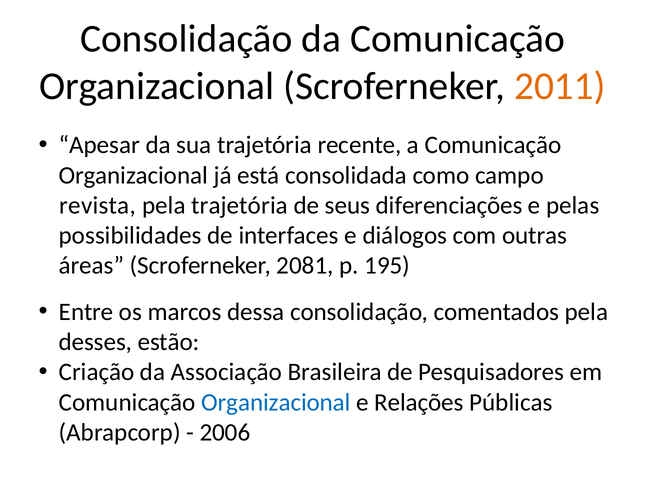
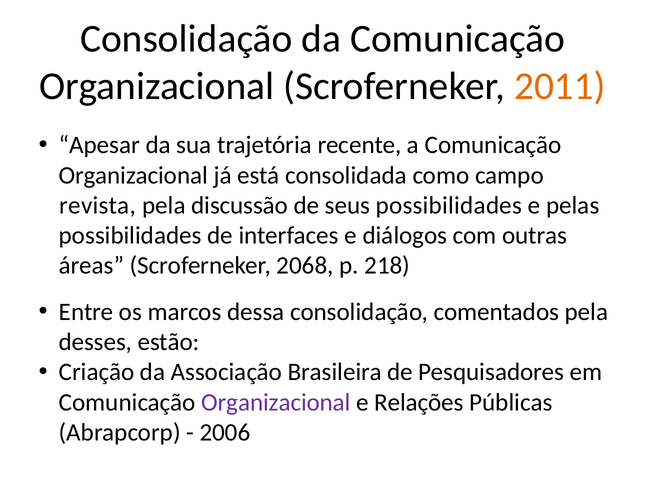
pela trajetória: trajetória -> discussão
seus diferenciações: diferenciações -> possibilidades
2081: 2081 -> 2068
195: 195 -> 218
Organizacional at (276, 403) colour: blue -> purple
